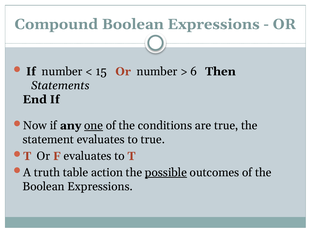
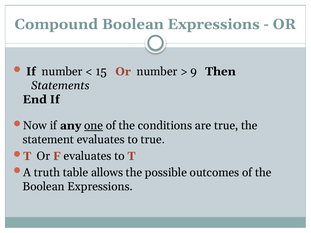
6: 6 -> 9
action: action -> allows
possible underline: present -> none
